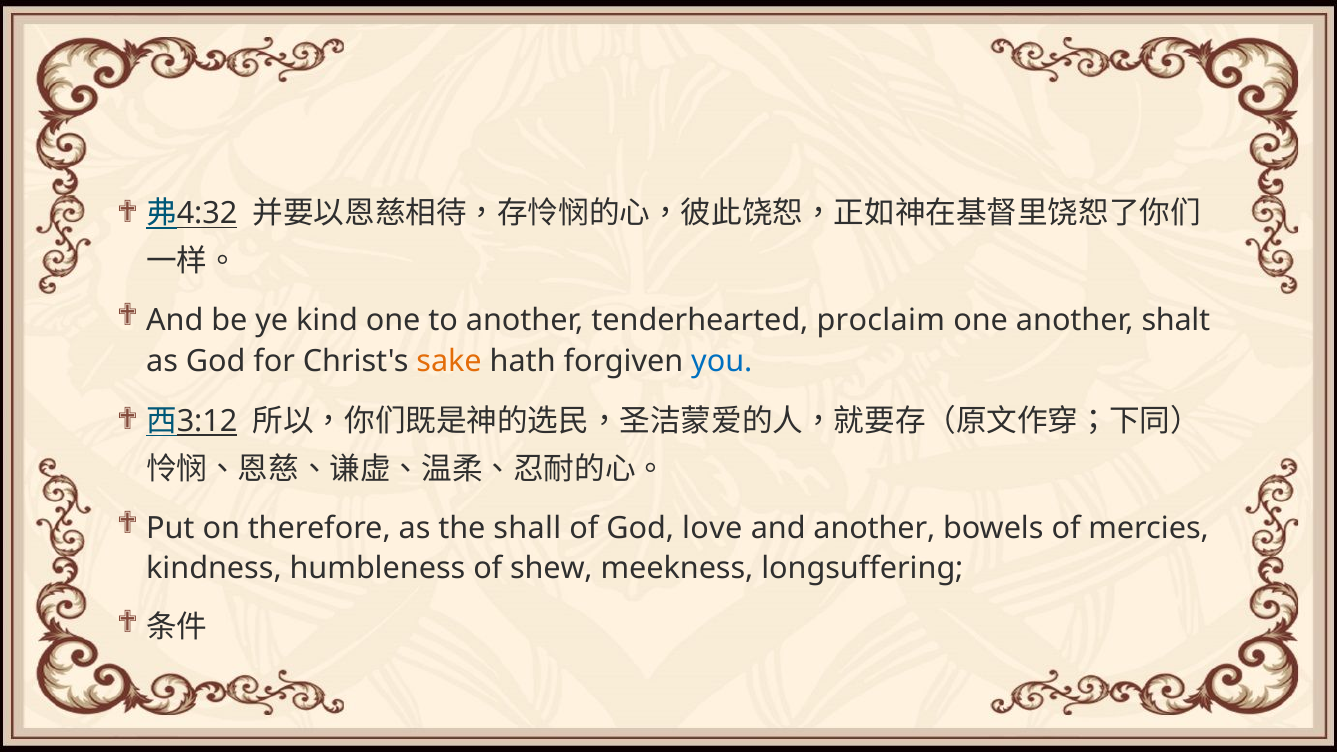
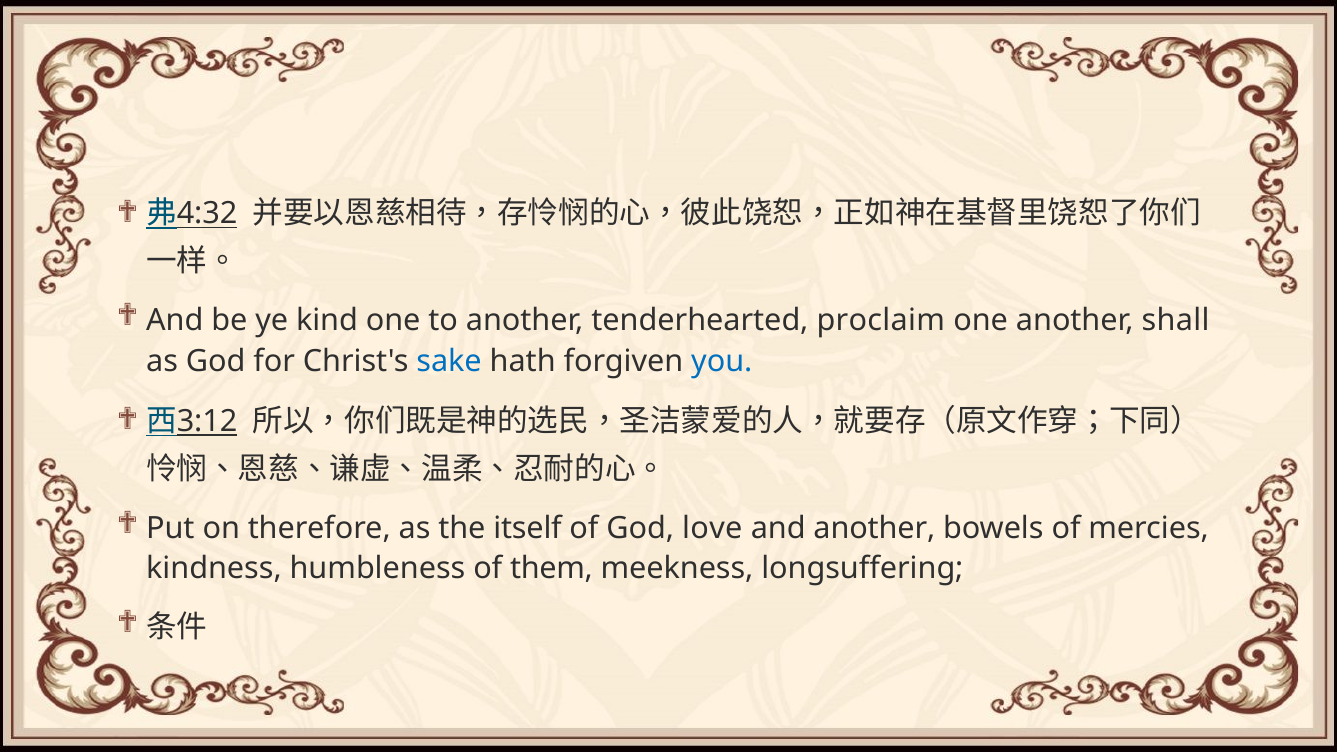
shalt: shalt -> shall
sake colour: orange -> blue
shall: shall -> itself
shew: shew -> them
